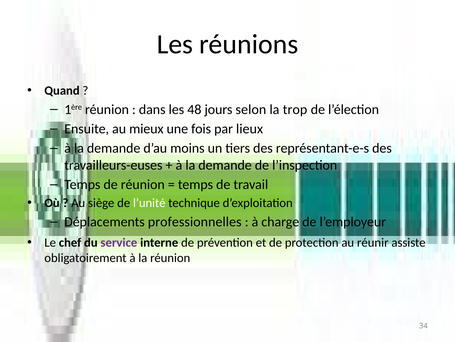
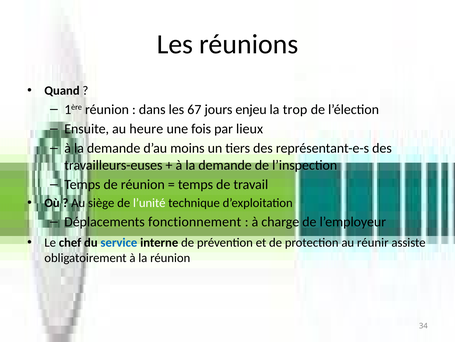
48: 48 -> 67
selon: selon -> enjeu
mieux: mieux -> heure
professionnelles: professionnelles -> fonctionnement
service colour: purple -> blue
